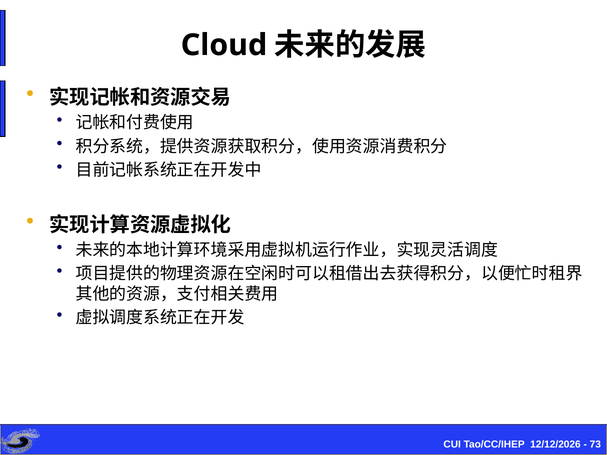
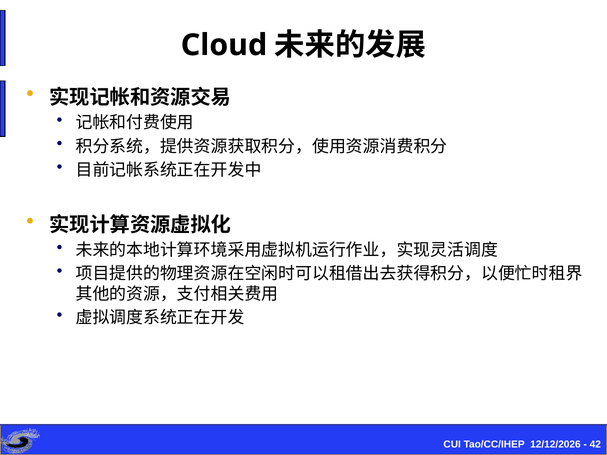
73: 73 -> 42
